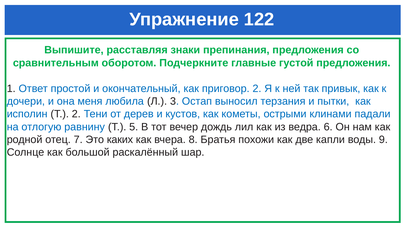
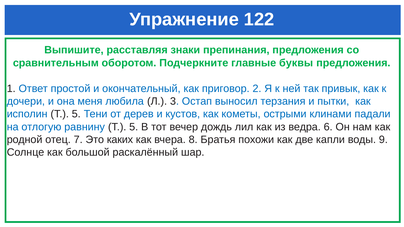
густой: густой -> буквы
исполин Т 2: 2 -> 5
